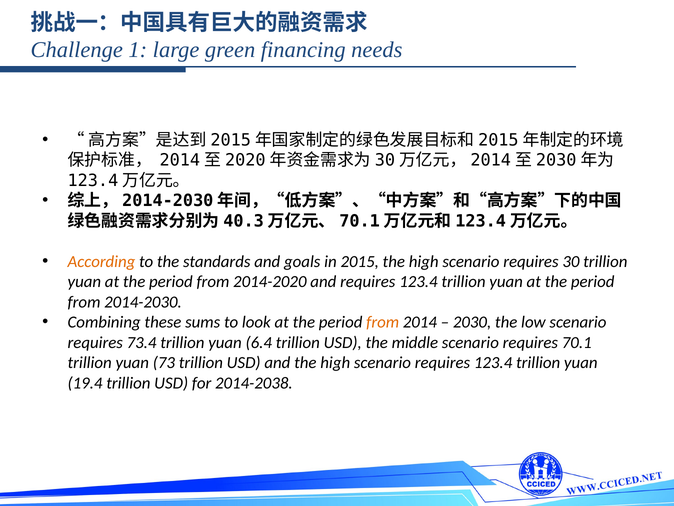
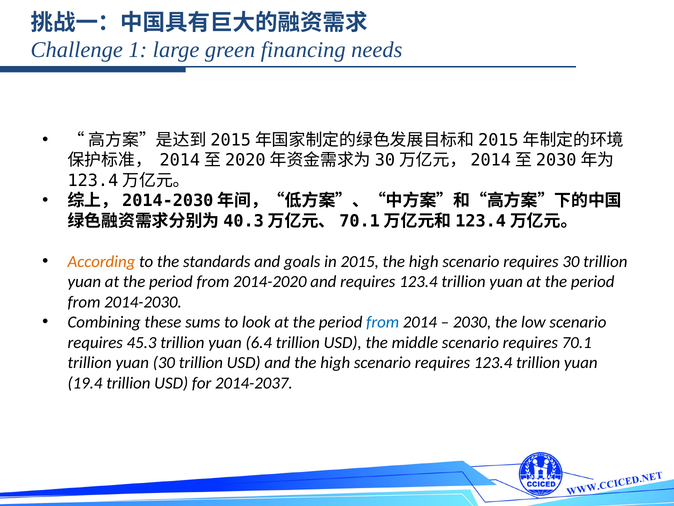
from at (383, 322) colour: orange -> blue
73.4: 73.4 -> 45.3
yuan 73: 73 -> 30
2014-2038: 2014-2038 -> 2014-2037
